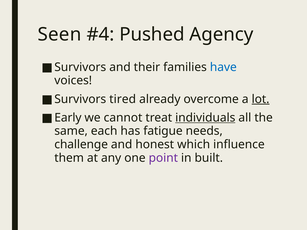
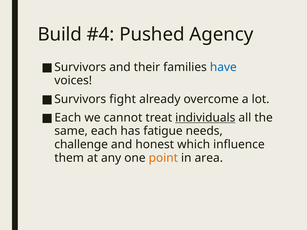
Seen: Seen -> Build
tired: tired -> fight
lot underline: present -> none
Early at (68, 118): Early -> Each
point colour: purple -> orange
built: built -> area
